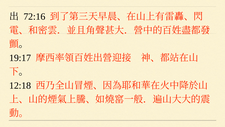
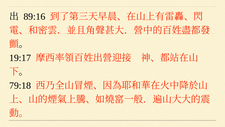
72:16: 72:16 -> 89:16
12:18: 12:18 -> 79:18
